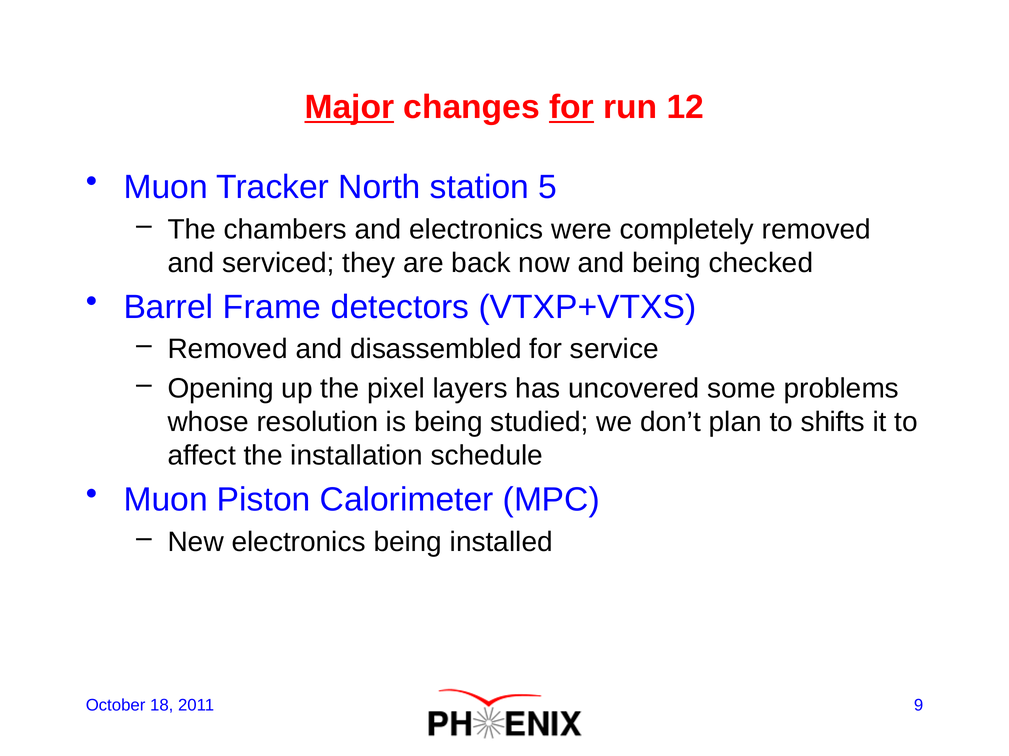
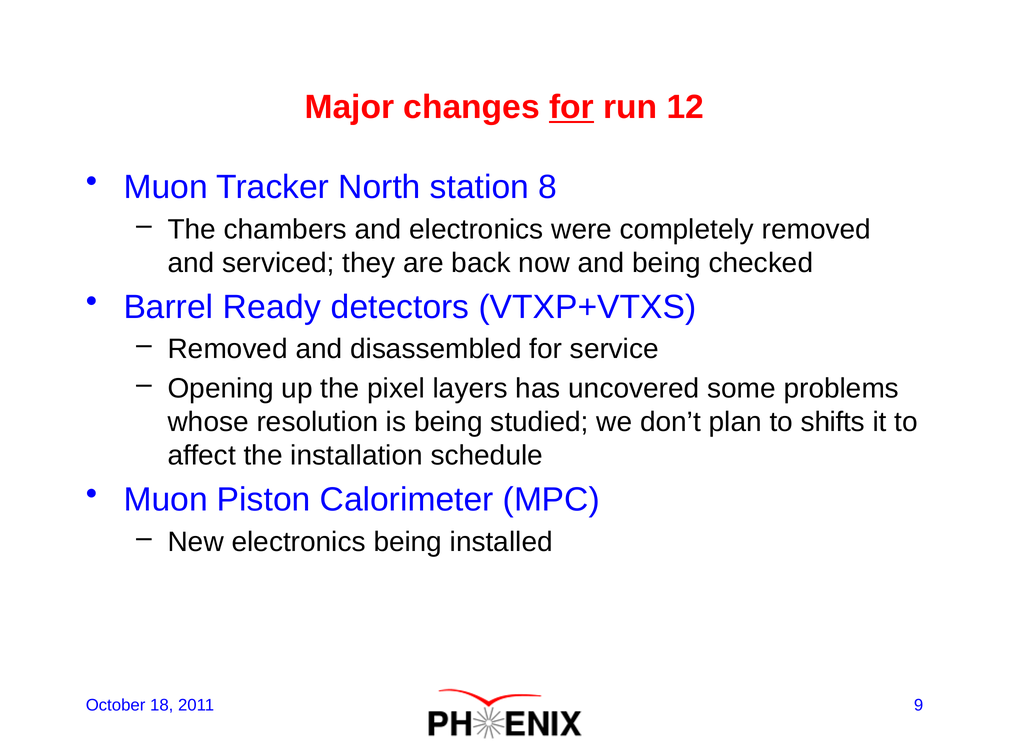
Major underline: present -> none
5: 5 -> 8
Frame: Frame -> Ready
